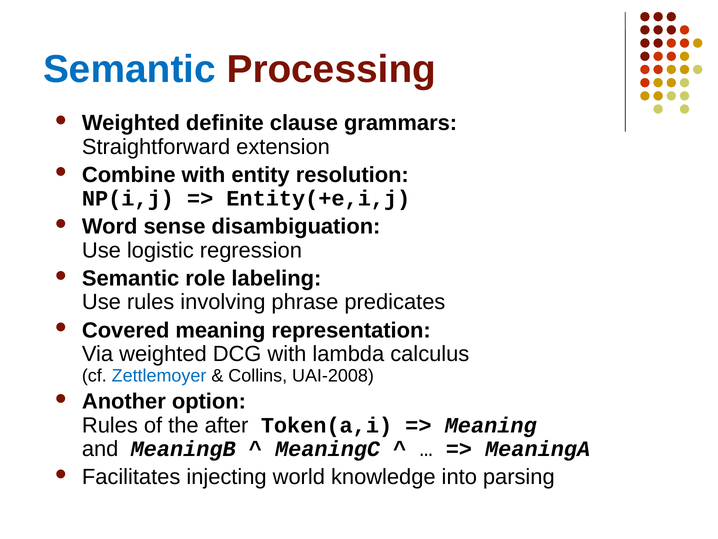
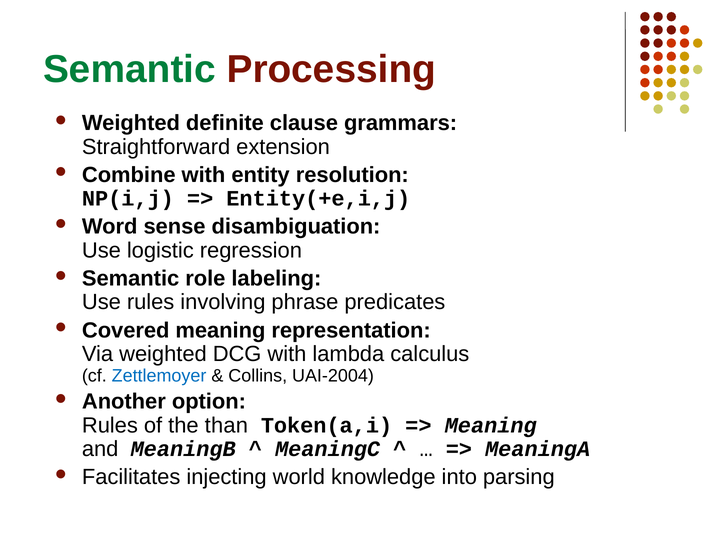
Semantic at (129, 69) colour: blue -> green
UAI-2008: UAI-2008 -> UAI-2004
after: after -> than
